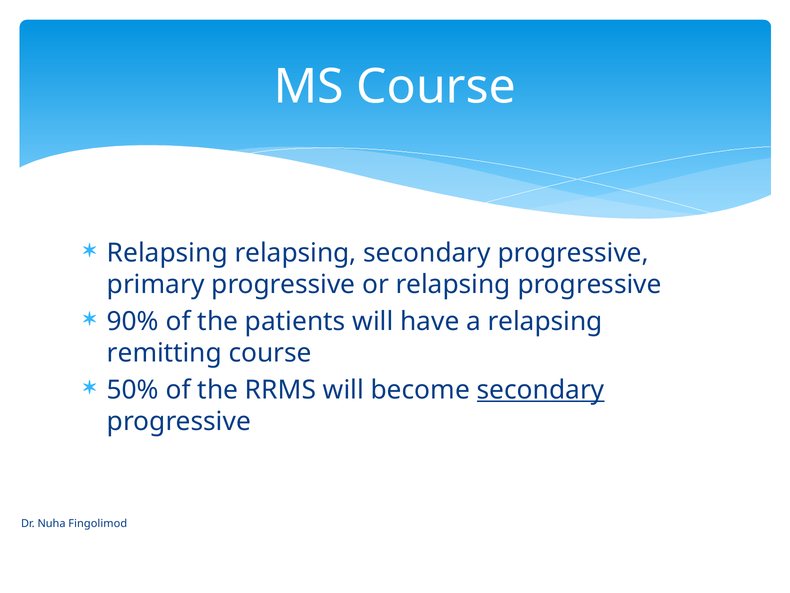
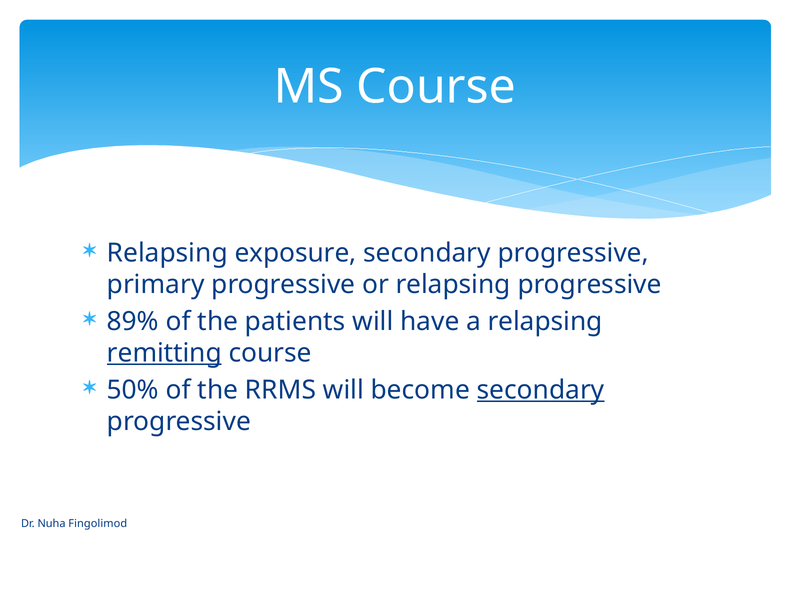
Relapsing relapsing: relapsing -> exposure
90%: 90% -> 89%
remitting underline: none -> present
